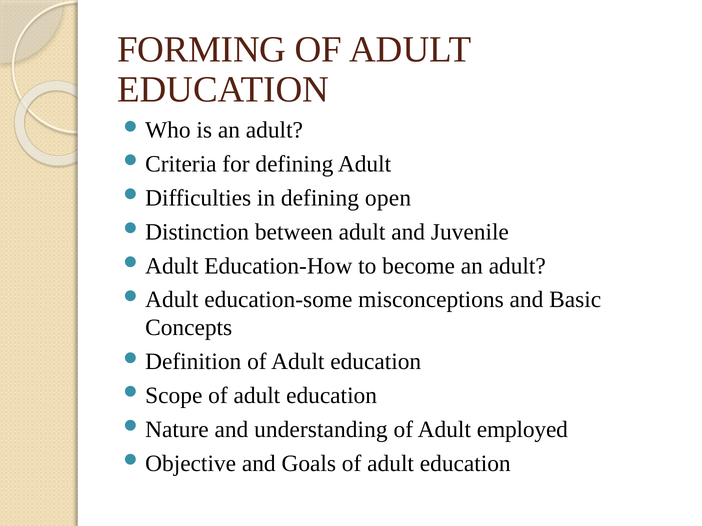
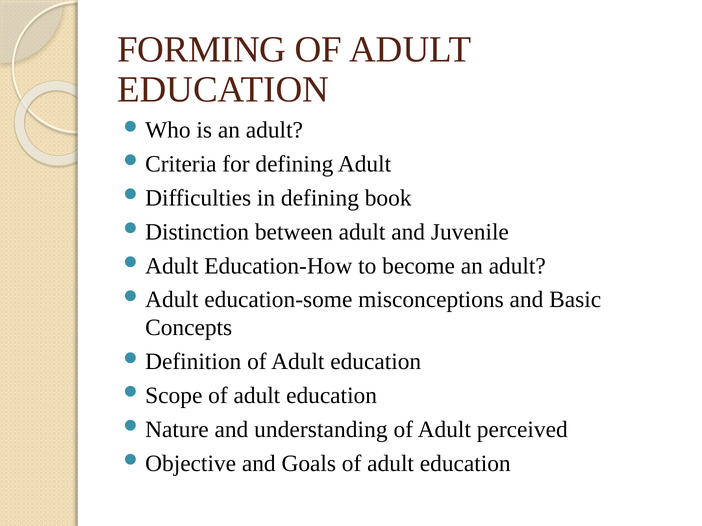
open: open -> book
employed: employed -> perceived
